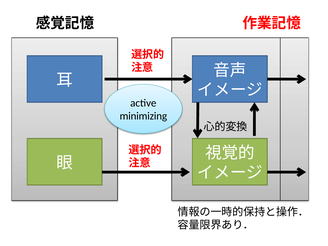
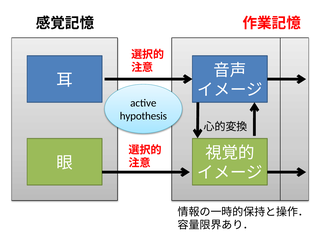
minimizing: minimizing -> hypothesis
